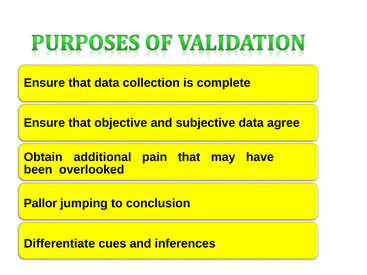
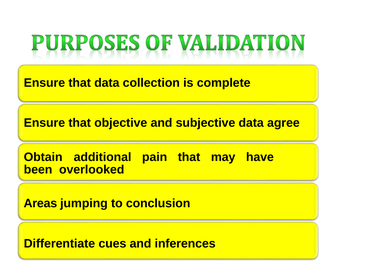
Pallor: Pallor -> Areas
